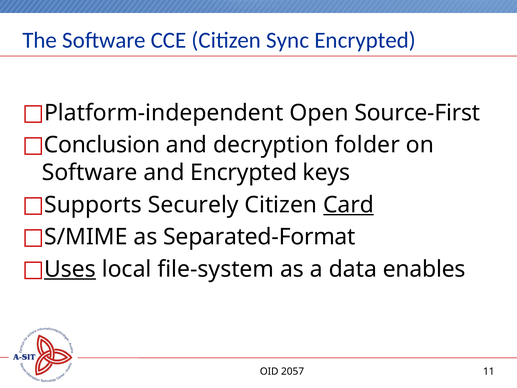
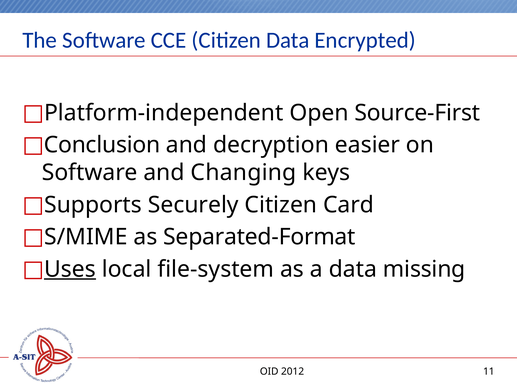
Citizen Sync: Sync -> Data
folder: folder -> easier
and Encrypted: Encrypted -> Changing
Card underline: present -> none
enables: enables -> missing
2057: 2057 -> 2012
